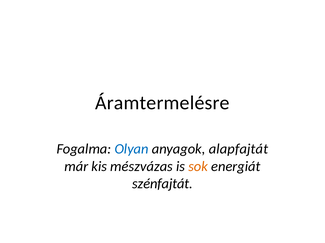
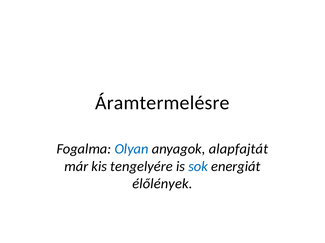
mészvázas: mészvázas -> tengelyére
sok colour: orange -> blue
szénfajtát: szénfajtát -> élőlények
